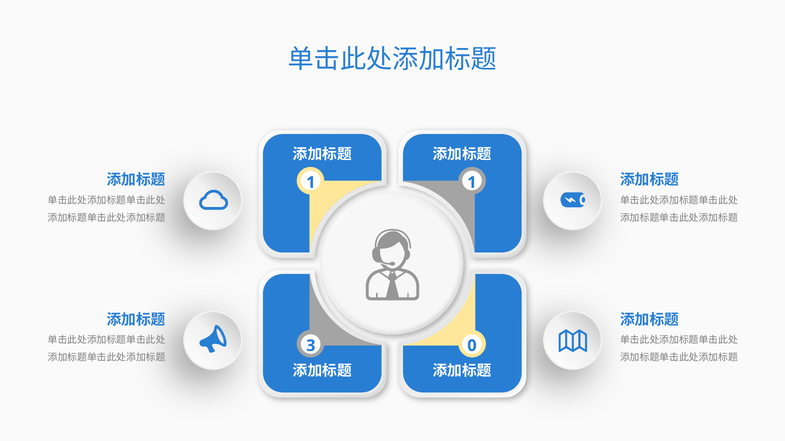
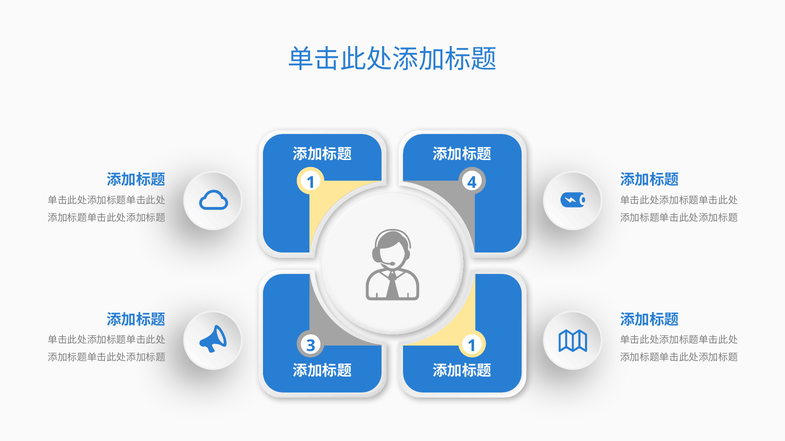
1 1: 1 -> 4
3 0: 0 -> 1
